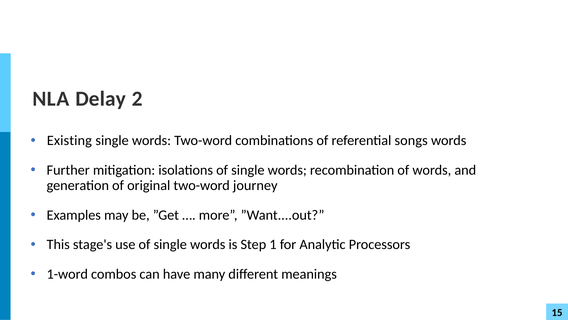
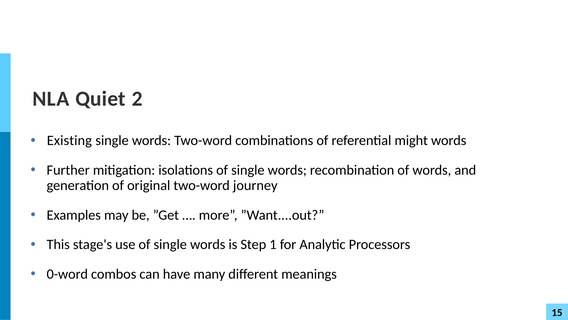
Delay: Delay -> Quiet
songs: songs -> might
1-word: 1-word -> 0-word
